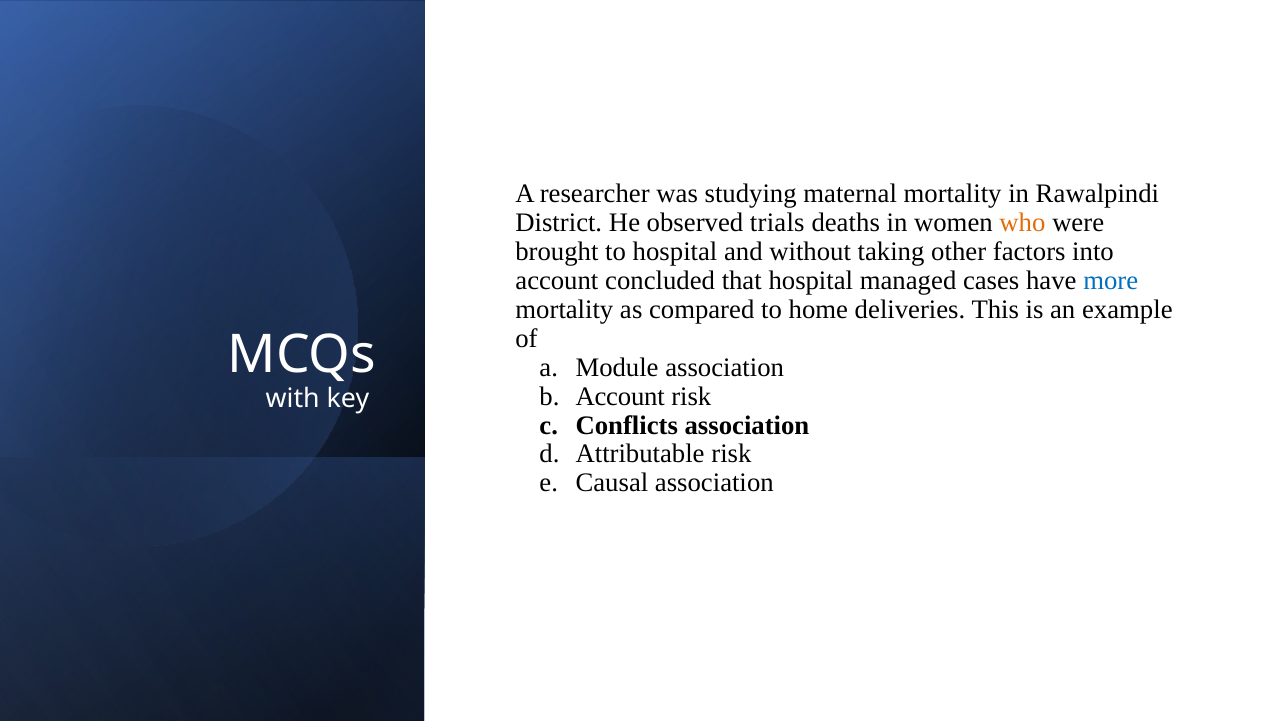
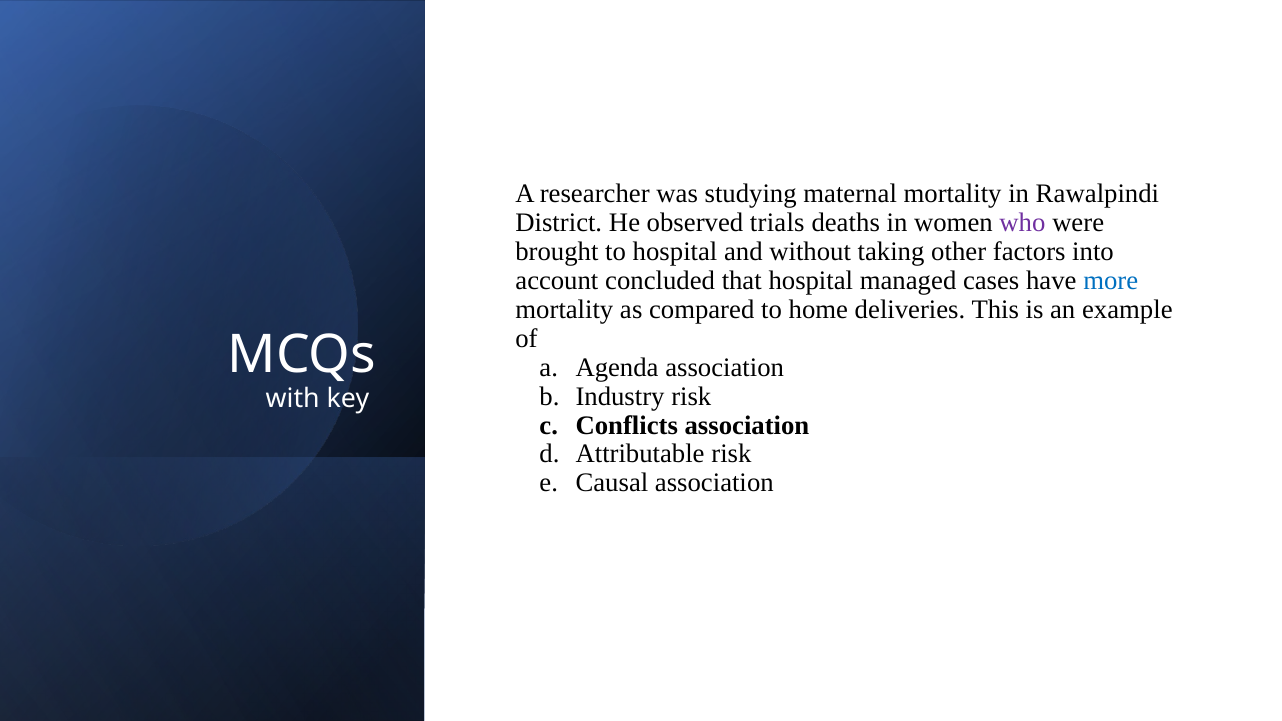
who colour: orange -> purple
Module: Module -> Agenda
Account at (620, 396): Account -> Industry
